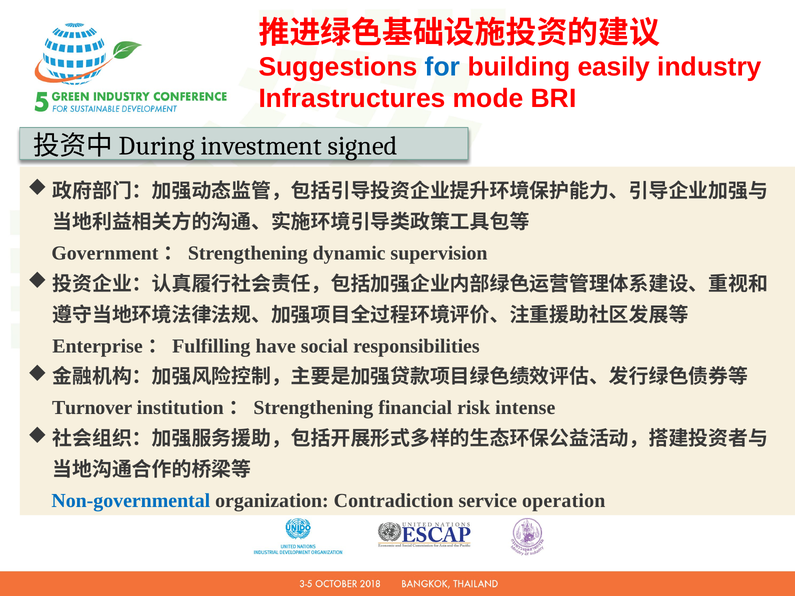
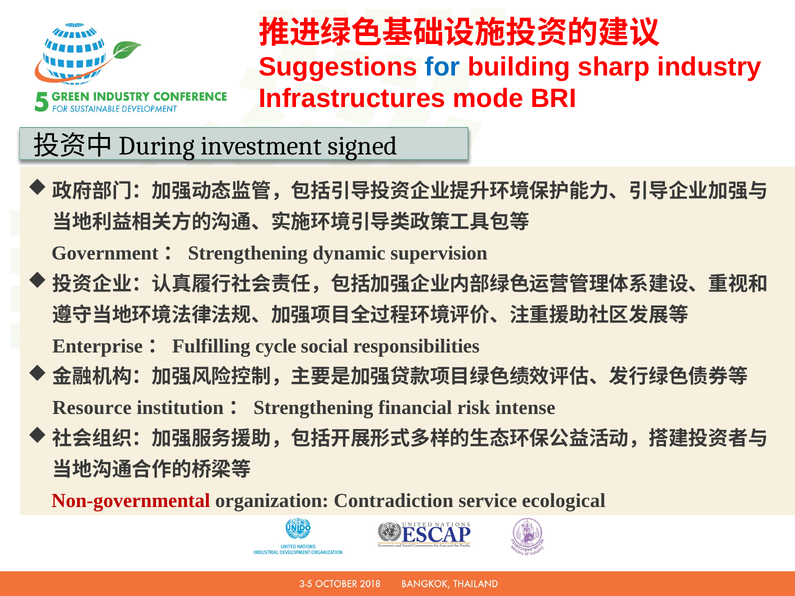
easily: easily -> sharp
have: have -> cycle
Turnover: Turnover -> Resource
Non-governmental colour: blue -> red
operation: operation -> ecological
